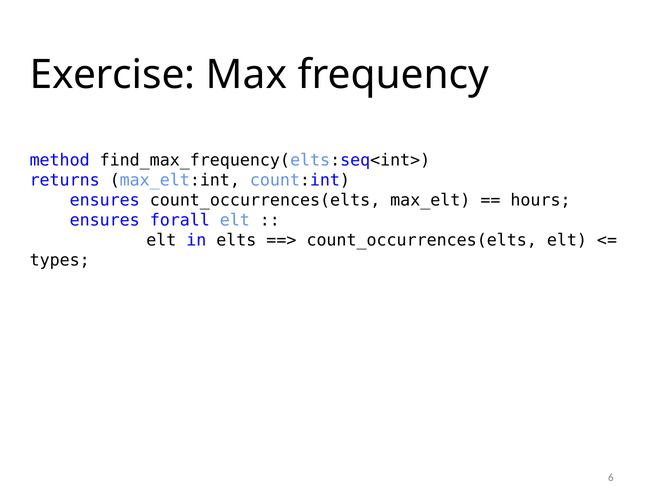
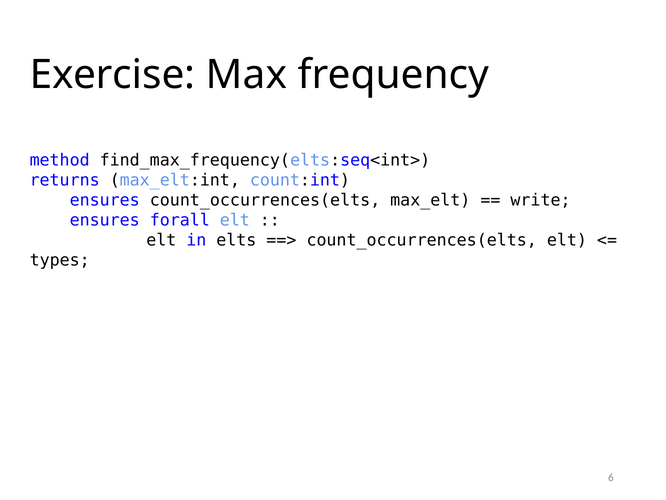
hours: hours -> write
